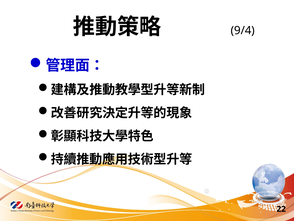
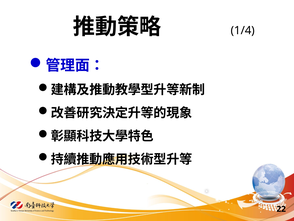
9/4: 9/4 -> 1/4
